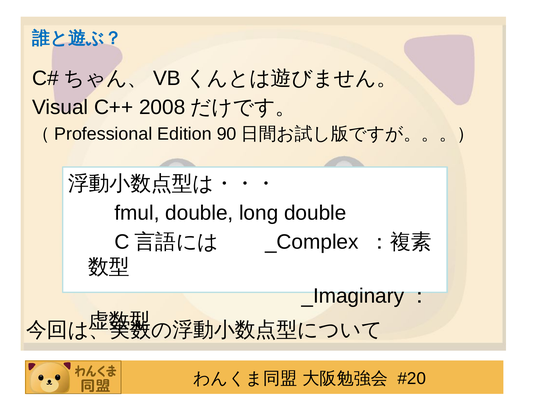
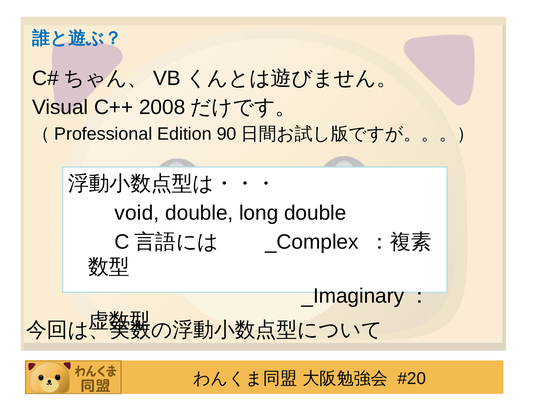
fmul: fmul -> void
